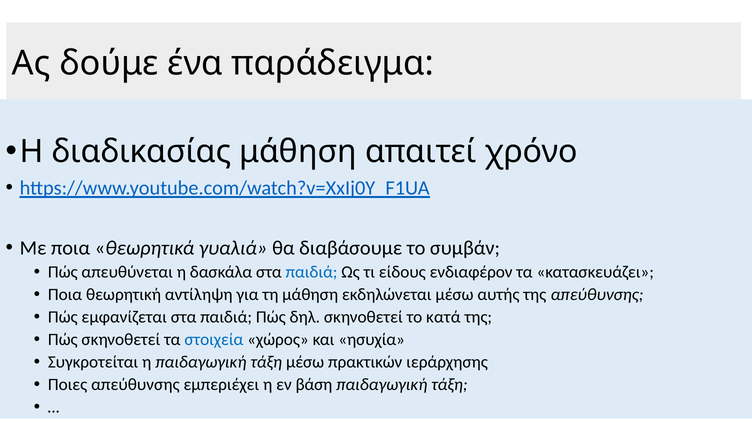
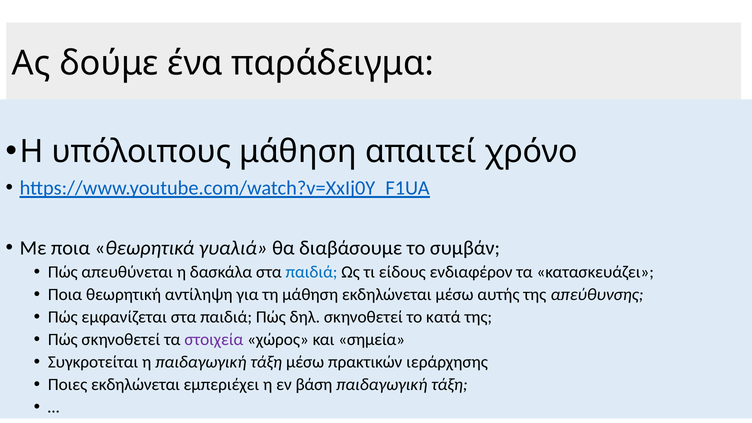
διαδικασίας: διαδικασίας -> υπόλοιπους
στοιχεία colour: blue -> purple
ησυχία: ησυχία -> σημεία
Ποιες απεύθυνσης: απεύθυνσης -> εκδηλώνεται
